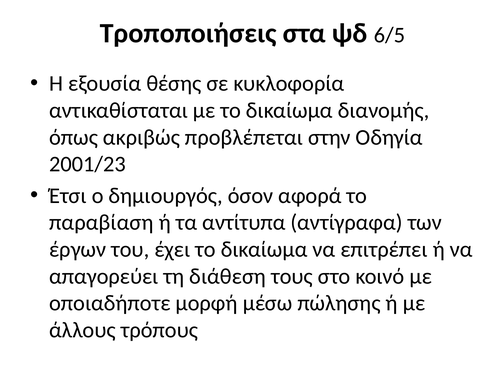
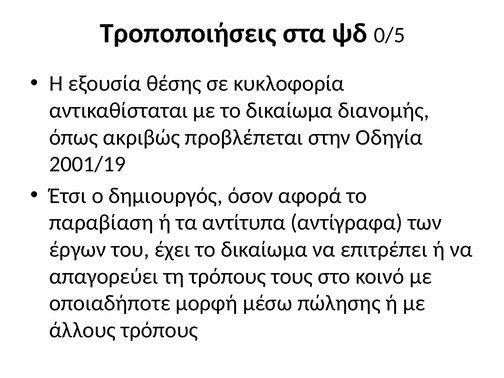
6/5: 6/5 -> 0/5
2001/23: 2001/23 -> 2001/19
τη διάθεση: διάθεση -> τρόπους
